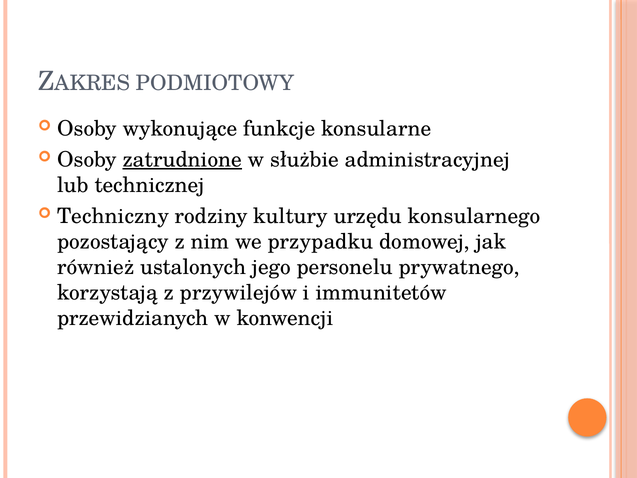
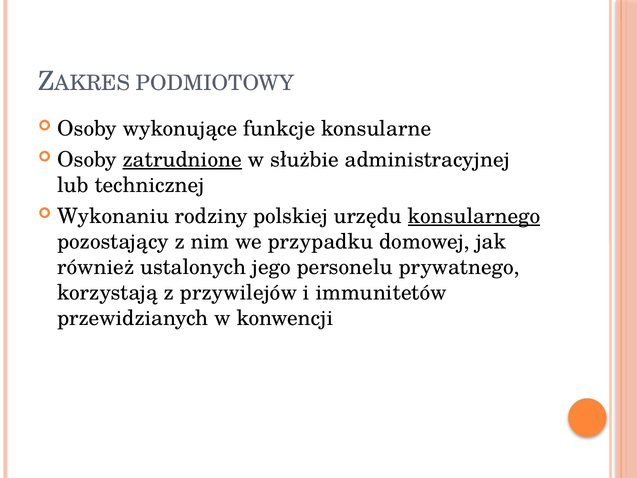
Techniczny: Techniczny -> Wykonaniu
kultury: kultury -> polskiej
konsularnego underline: none -> present
